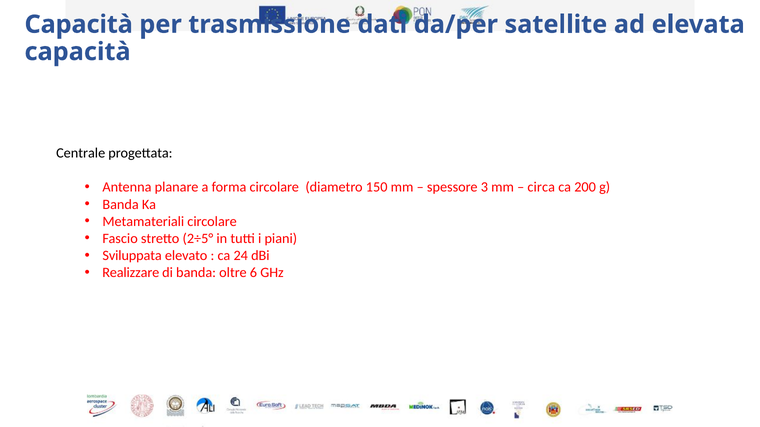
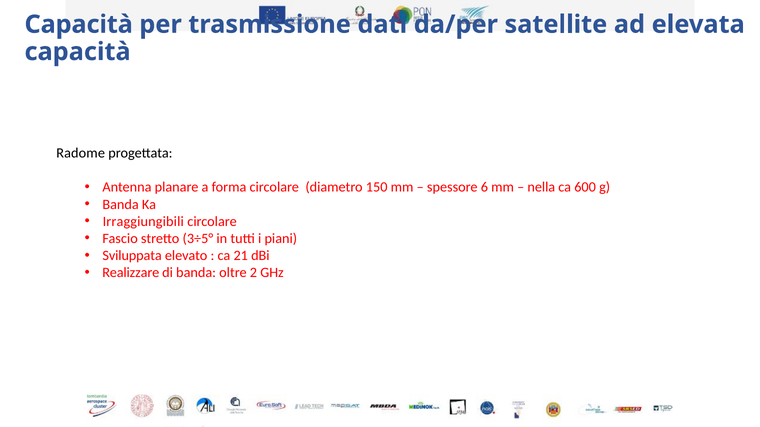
Centrale: Centrale -> Radome
3: 3 -> 6
circa: circa -> nella
200: 200 -> 600
Metamateriali: Metamateriali -> Irraggiungibili
2÷5°: 2÷5° -> 3÷5°
24: 24 -> 21
6: 6 -> 2
